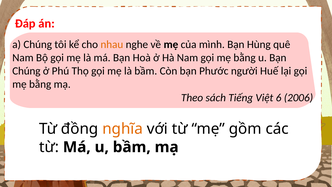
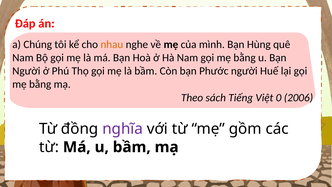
Chúng at (26, 71): Chúng -> Người
6: 6 -> 0
nghĩa colour: orange -> purple
